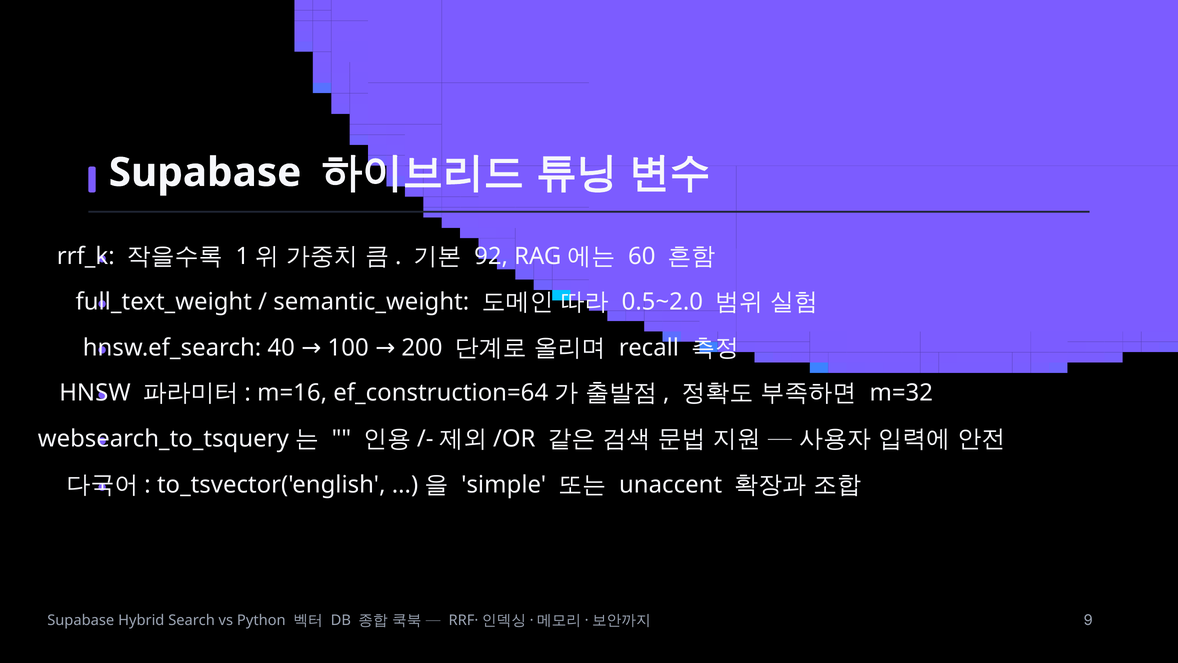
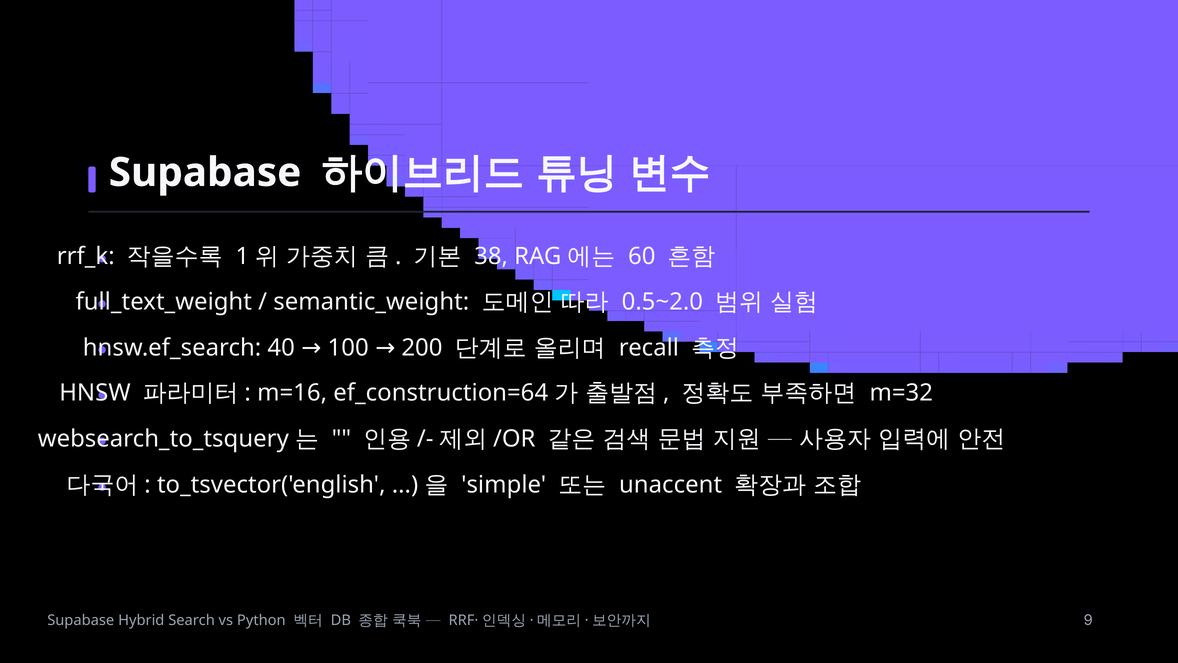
92: 92 -> 38
